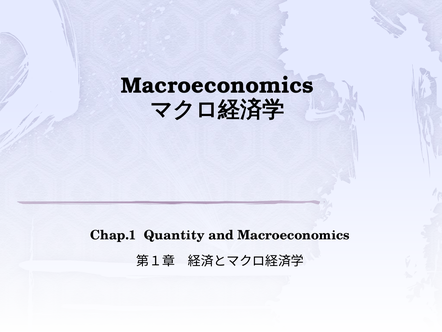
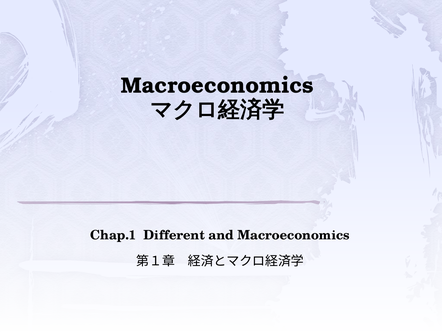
Quantity: Quantity -> Different
